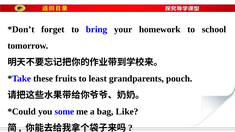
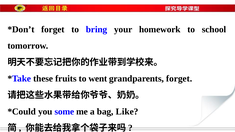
least: least -> went
grandparents pouch: pouch -> forget
